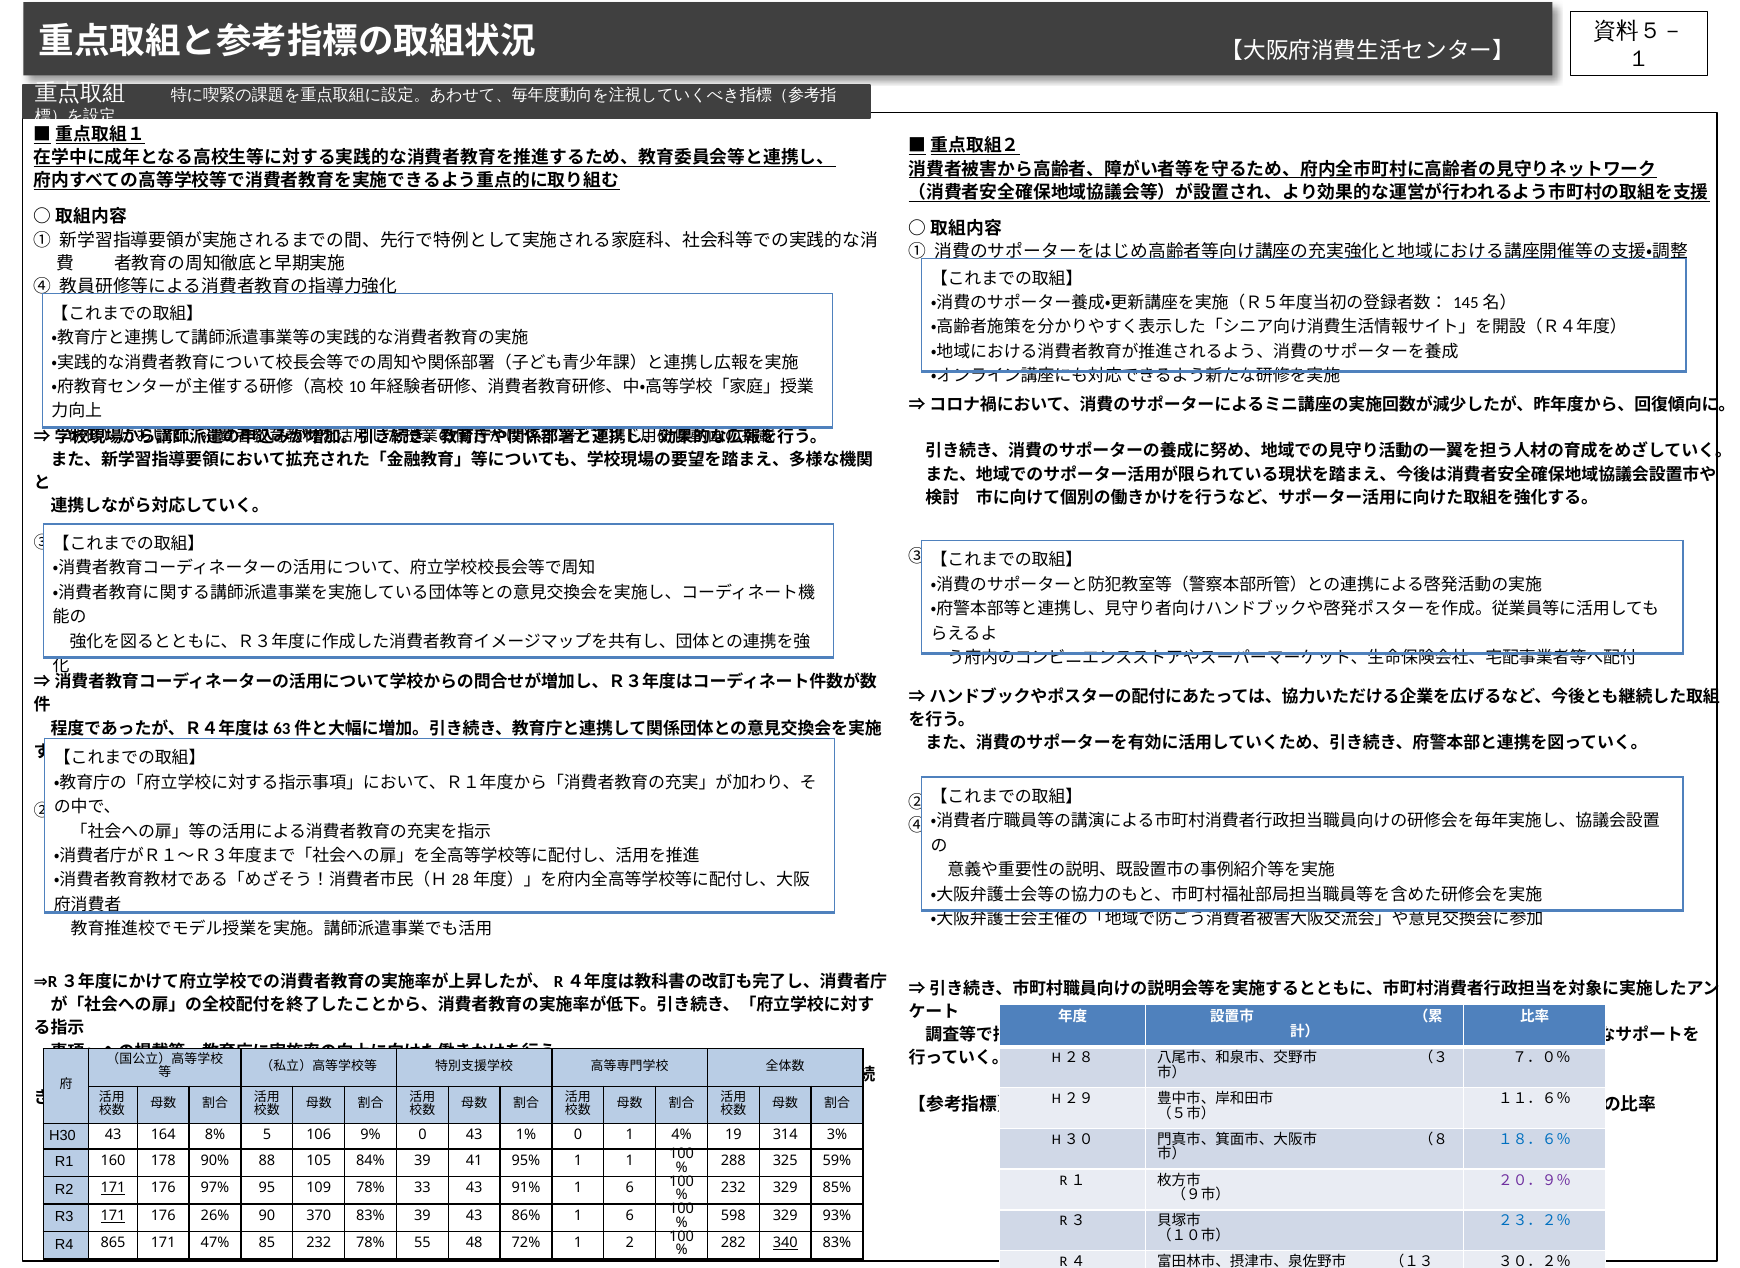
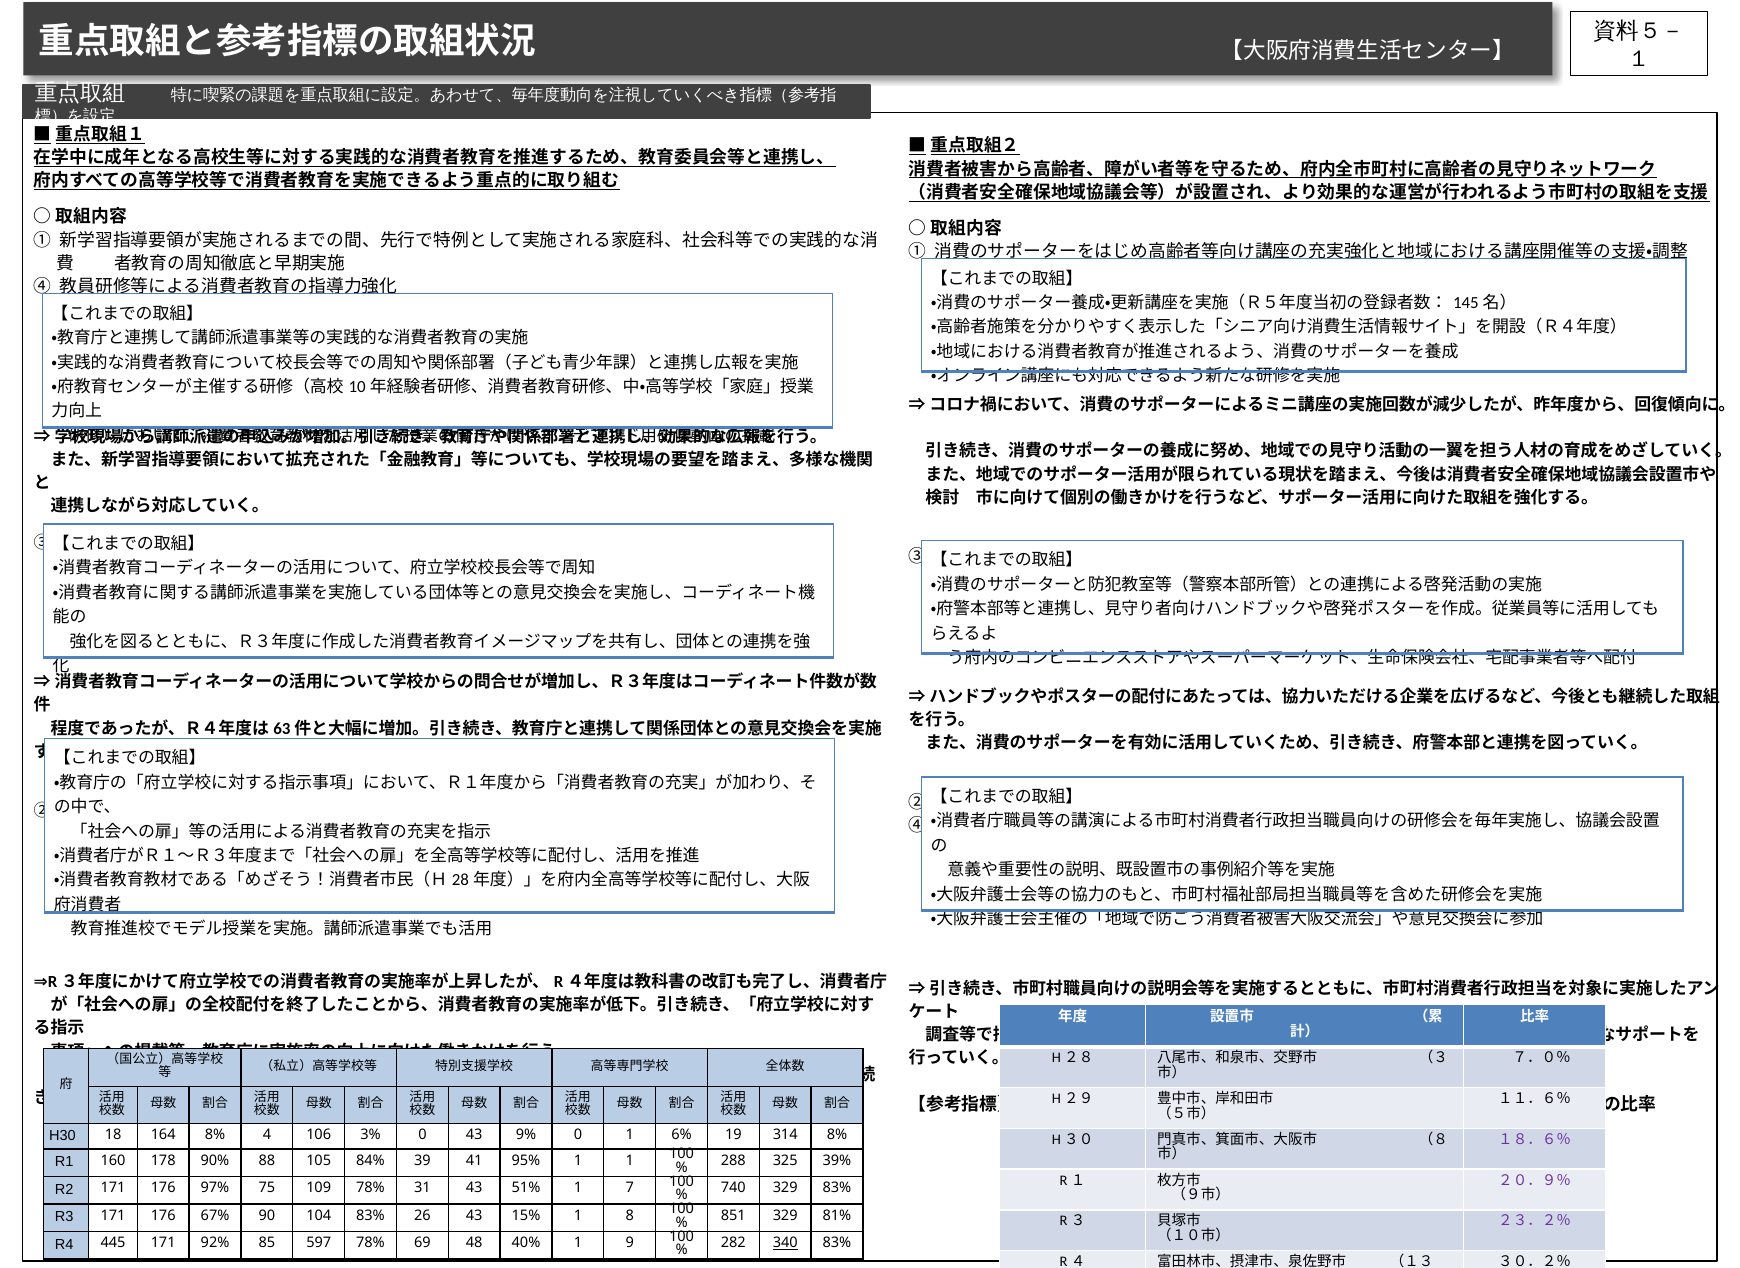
H30 43: 43 -> 18
5: 5 -> 4
9%: 9% -> 3%
1%: 1% -> 9%
4%: 4% -> 6%
314 3%: 3% -> 8%
１８．６％ colour: blue -> purple
59%: 59% -> 39%
171 at (113, 1189) underline: present -> none
95: 95 -> 75
33: 33 -> 31
91%: 91% -> 51%
6 at (630, 1189): 6 -> 7
232 at (733, 1189): 232 -> 740
329 85%: 85% -> 83%
171 at (113, 1216) underline: present -> none
26%: 26% -> 67%
370: 370 -> 104
83% 39: 39 -> 26
86%: 86% -> 15%
6 at (630, 1216): 6 -> 8
２３．２％ colour: blue -> purple
598: 598 -> 851
93%: 93% -> 81%
865: 865 -> 445
47%: 47% -> 92%
85 232: 232 -> 597
55: 55 -> 69
72%: 72% -> 40%
2: 2 -> 9
